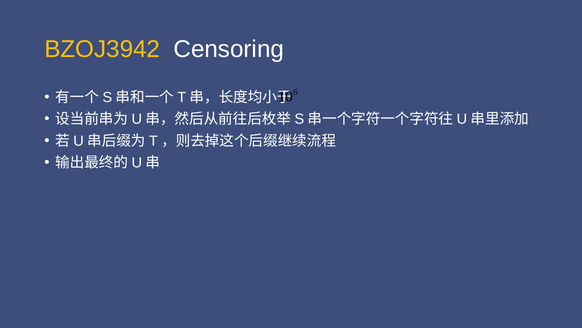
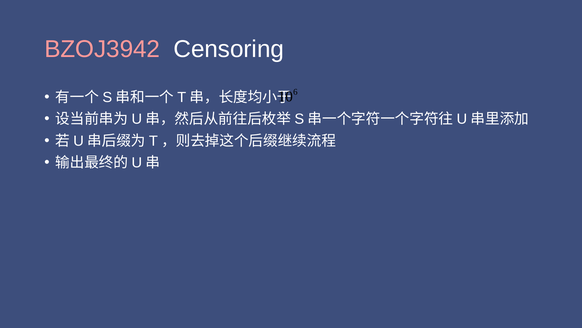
BZOJ3942 colour: yellow -> pink
